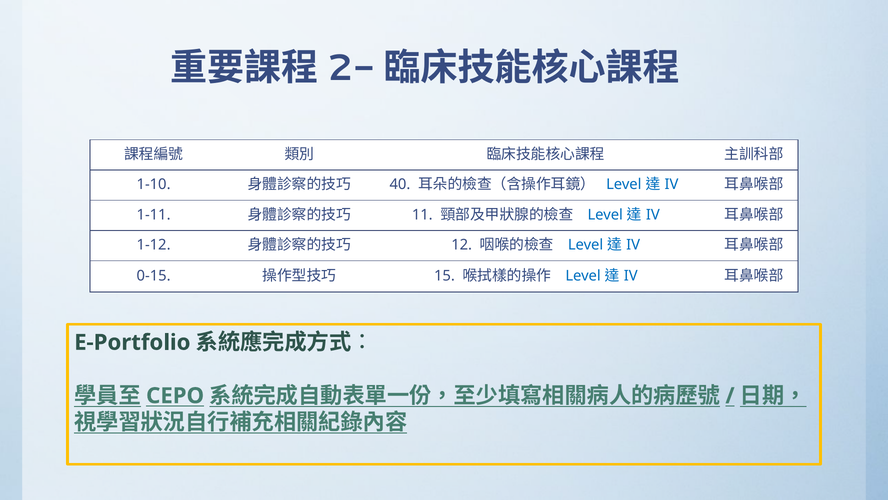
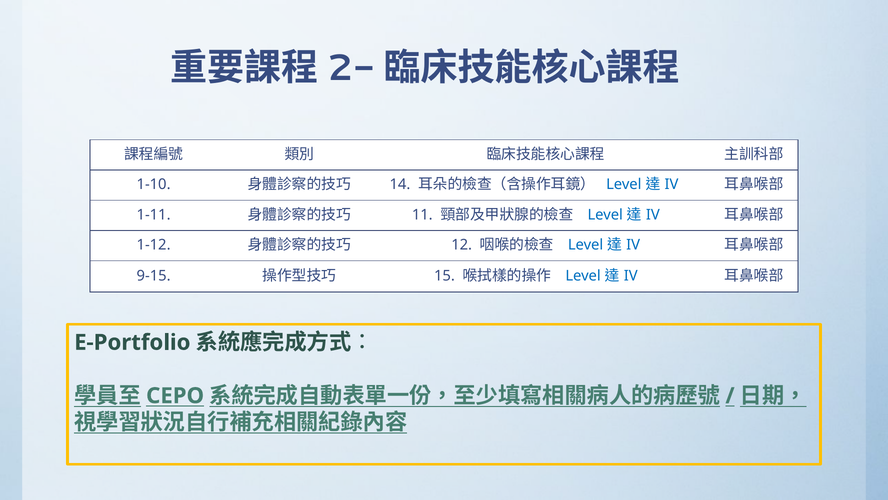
40: 40 -> 14
0-15: 0-15 -> 9-15
